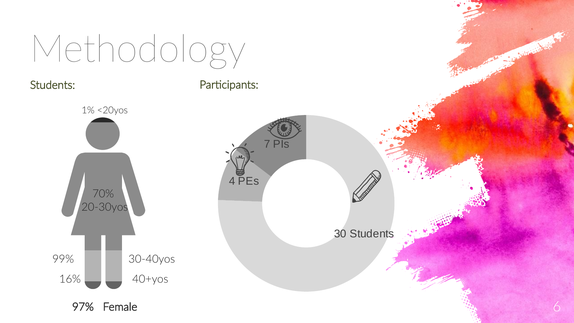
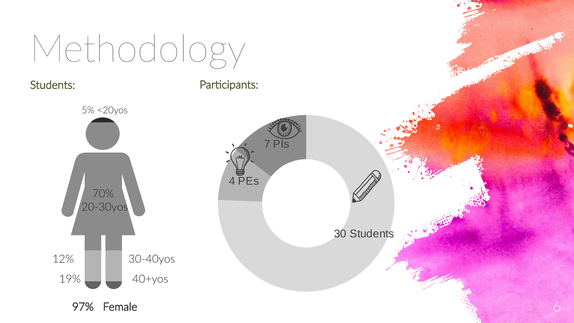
1%: 1% -> 5%
99%: 99% -> 12%
16%: 16% -> 19%
